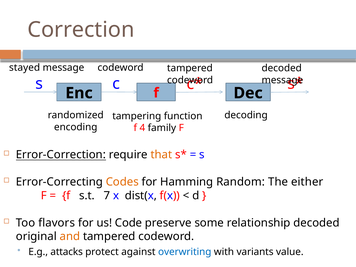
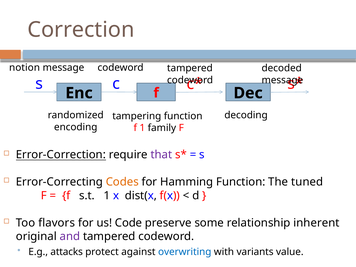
stayed: stayed -> notion
f 4: 4 -> 1
that colour: orange -> purple
Hamming Random: Random -> Function
either: either -> tuned
s.t 7: 7 -> 1
relationship decoded: decoded -> inherent
and colour: orange -> purple
